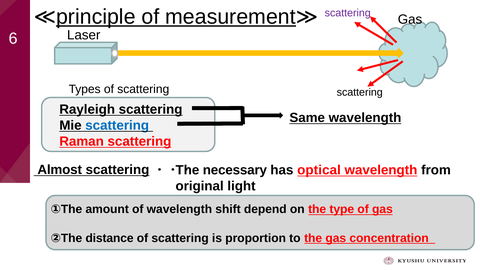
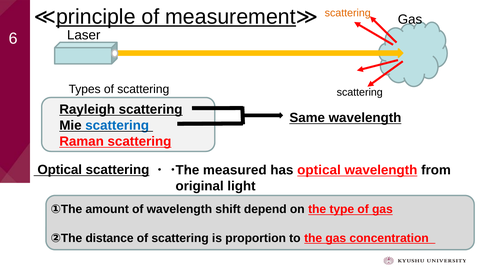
scattering at (348, 13) colour: purple -> orange
Almost at (60, 170): Almost -> Optical
necessary: necessary -> measured
